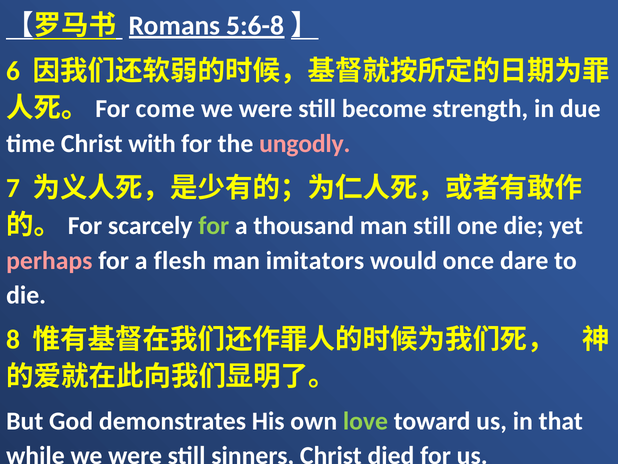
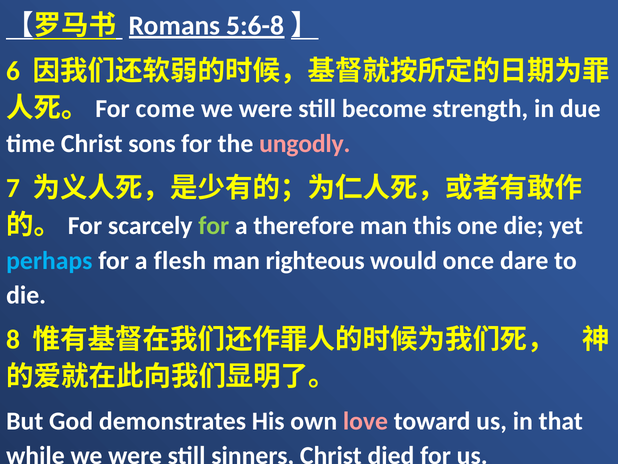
with: with -> sons
thousand: thousand -> therefore
man still: still -> this
perhaps colour: pink -> light blue
imitators: imitators -> righteous
love colour: light green -> pink
